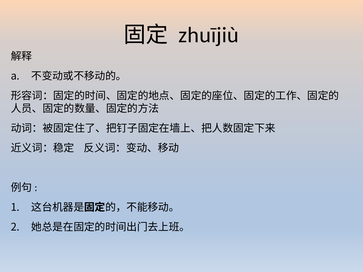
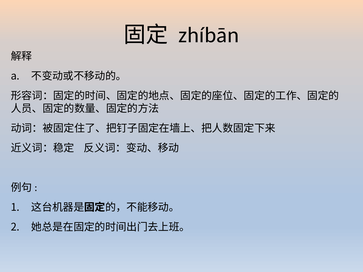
zhuījiù: zhuījiù -> zhíbān
